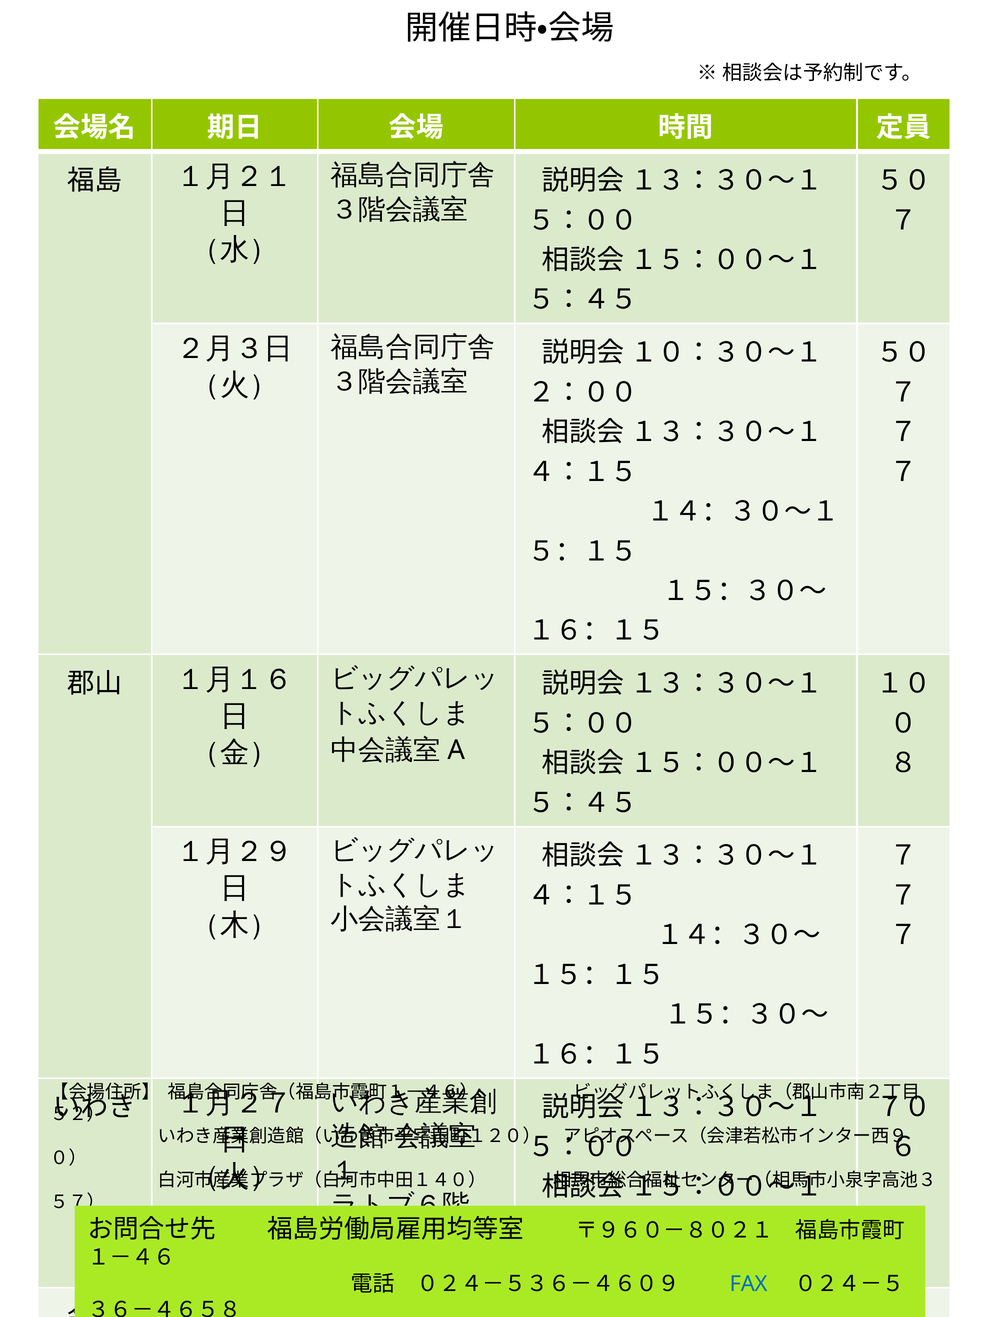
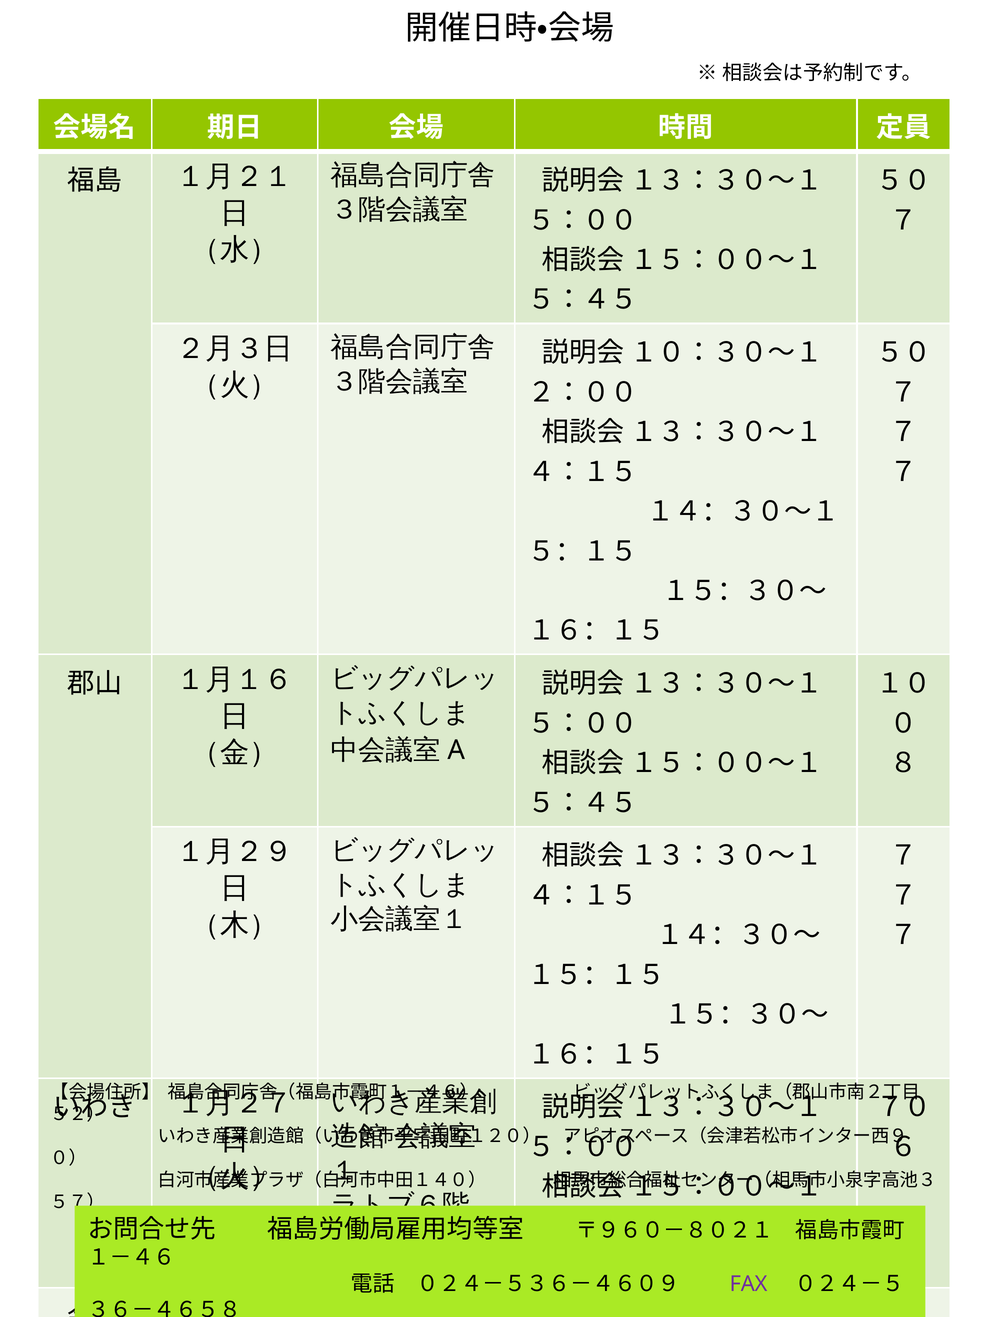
FAX colour: blue -> purple
